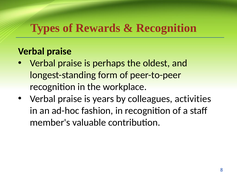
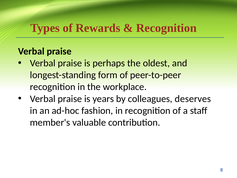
activities: activities -> deserves
